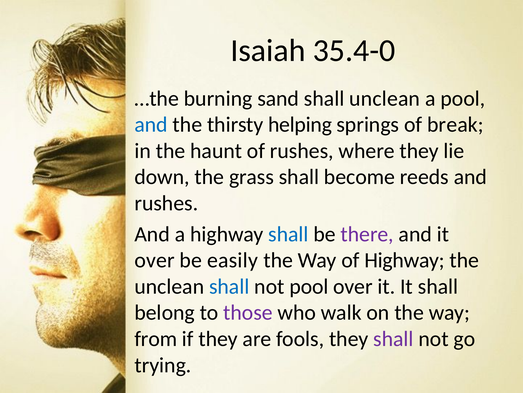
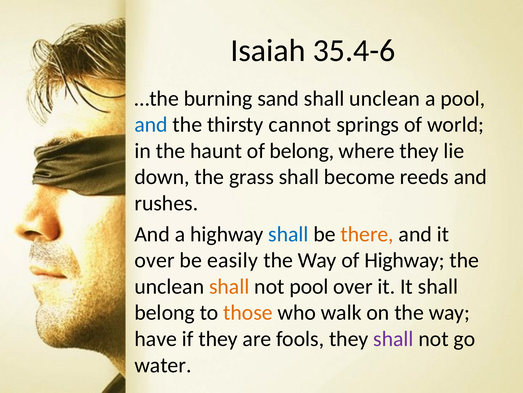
35.4-0: 35.4-0 -> 35.4-6
helping: helping -> cannot
break: break -> world
of rushes: rushes -> belong
there colour: purple -> orange
shall at (229, 286) colour: blue -> orange
those colour: purple -> orange
from: from -> have
trying: trying -> water
